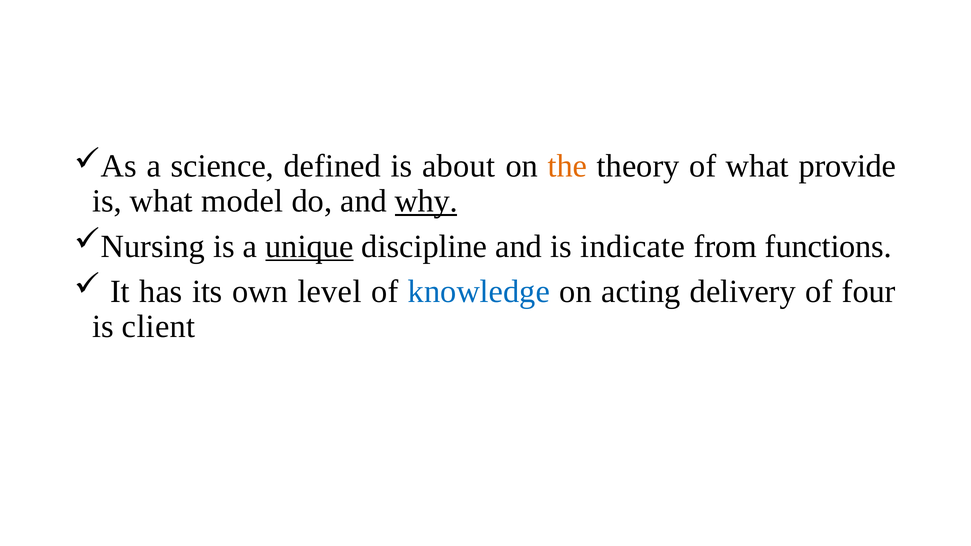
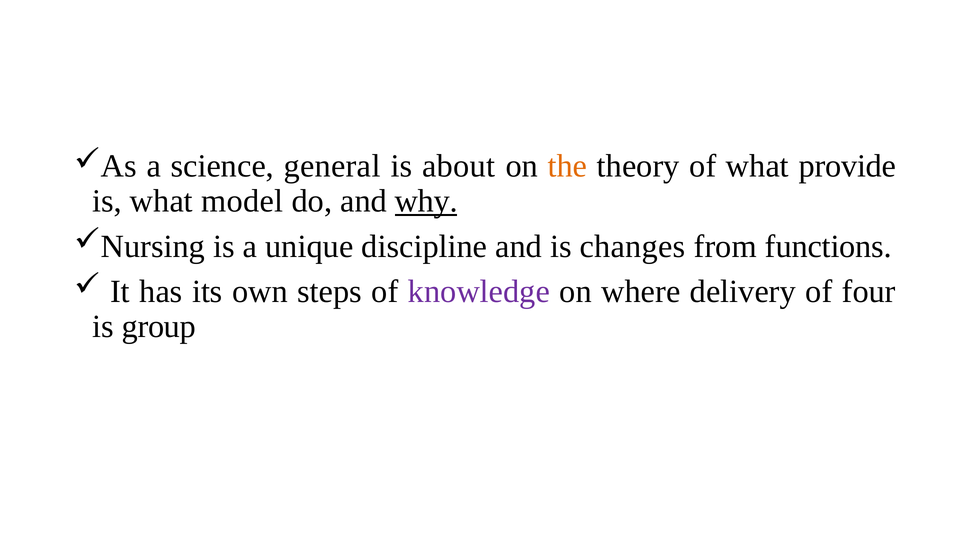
defined: defined -> general
unique underline: present -> none
indicate: indicate -> changes
level: level -> steps
knowledge colour: blue -> purple
acting: acting -> where
client: client -> group
